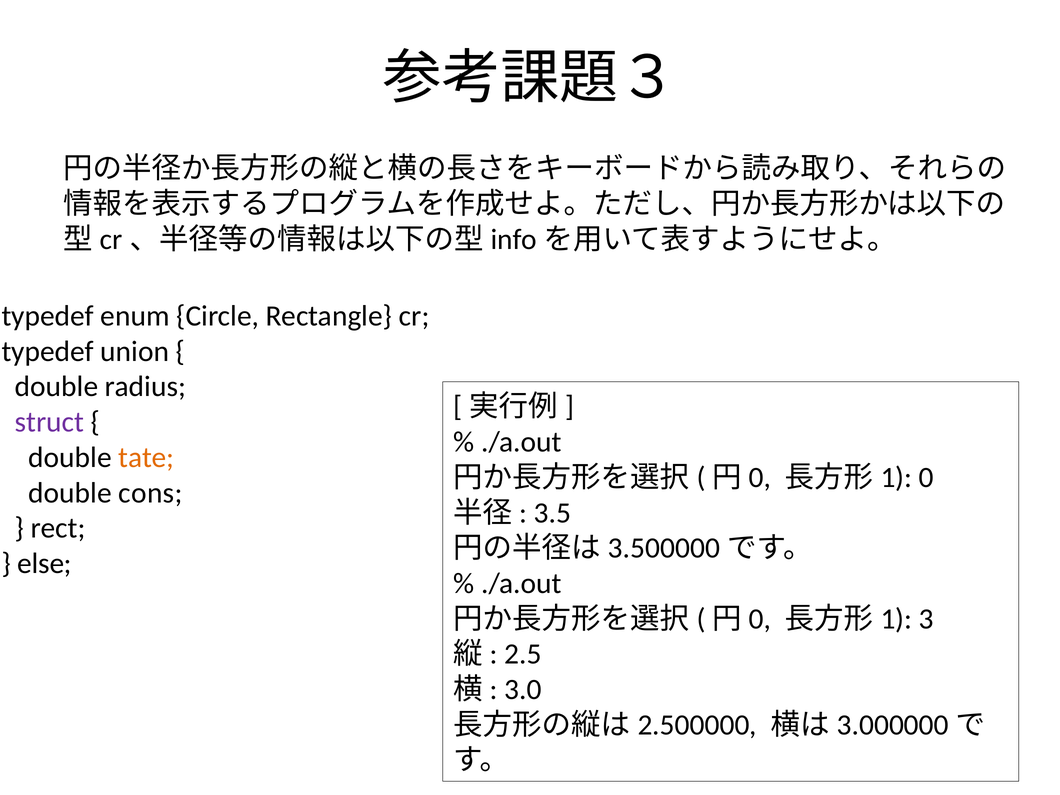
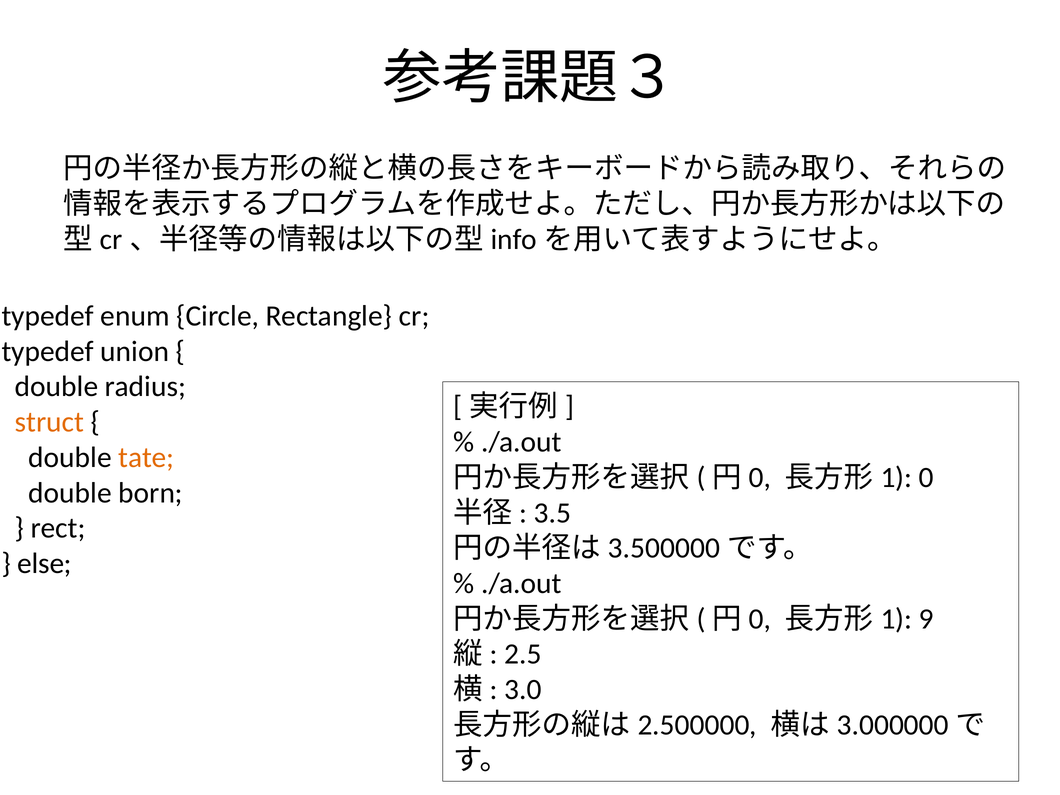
struct colour: purple -> orange
cons: cons -> born
3: 3 -> 9
